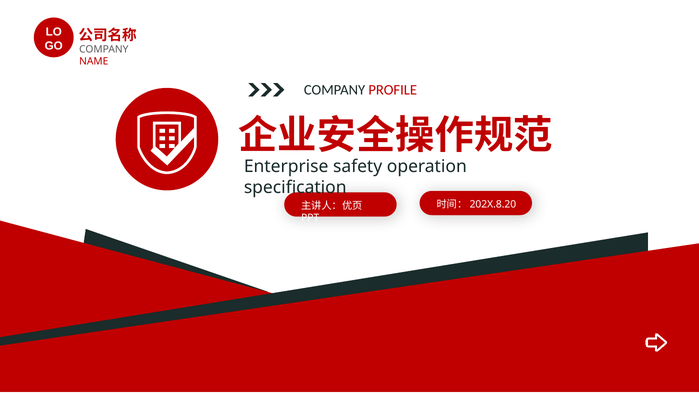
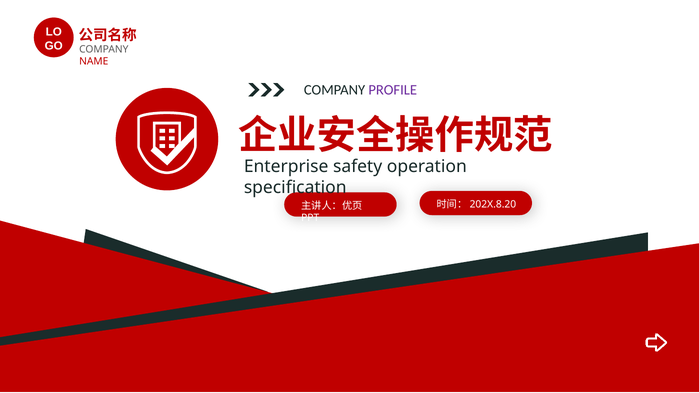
PROFILE colour: red -> purple
